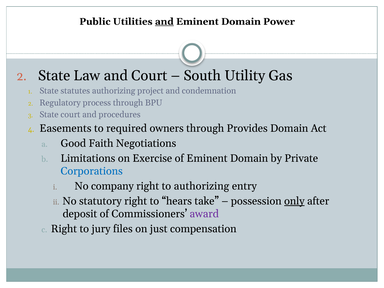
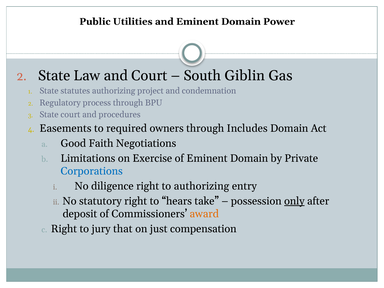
and at (164, 22) underline: present -> none
Utility: Utility -> Giblin
Provides: Provides -> Includes
company: company -> diligence
award colour: purple -> orange
files: files -> that
